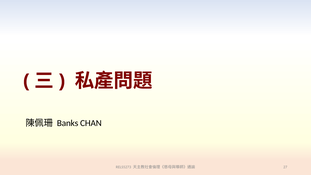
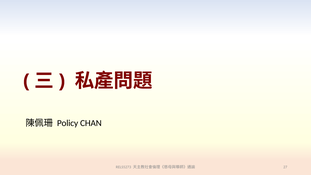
Banks: Banks -> Policy
